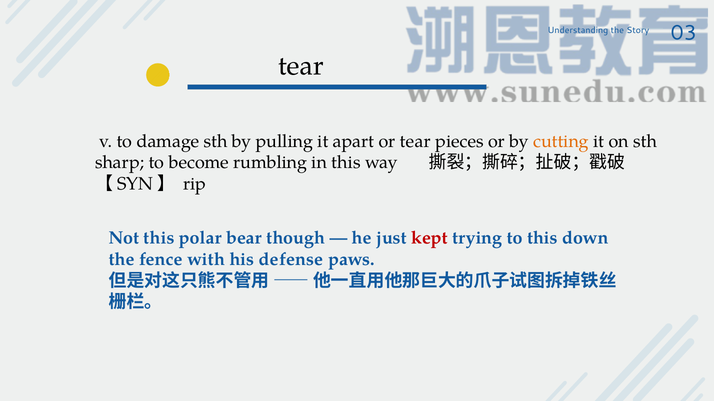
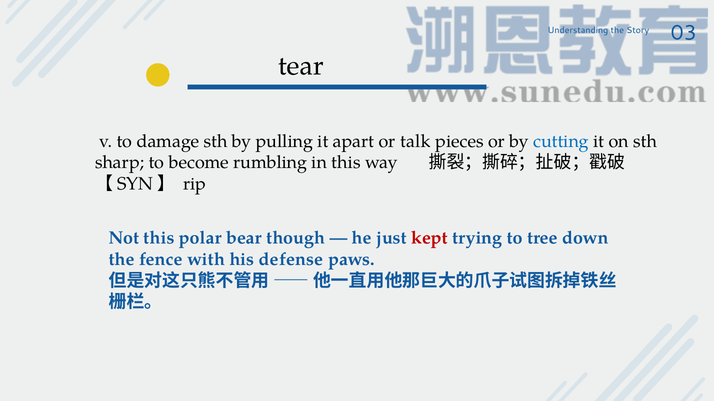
or tear: tear -> talk
cutting colour: orange -> blue
to this: this -> tree
